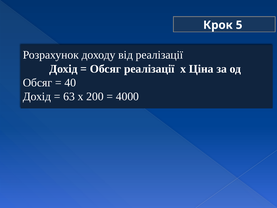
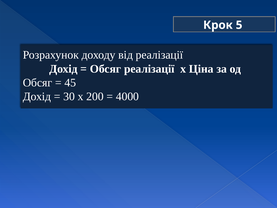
40: 40 -> 45
63: 63 -> 30
